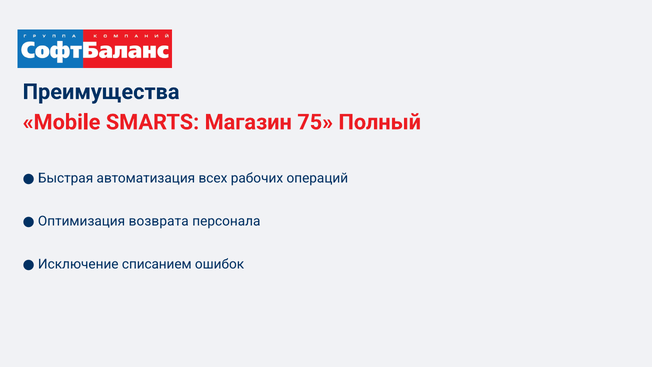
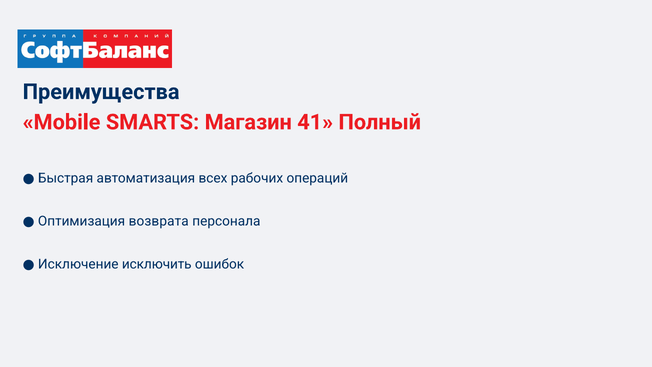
75: 75 -> 41
списанием: списанием -> исключить
